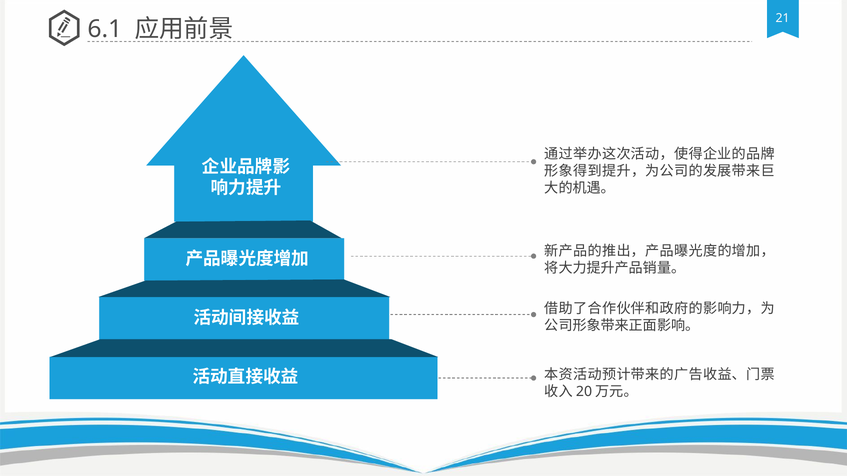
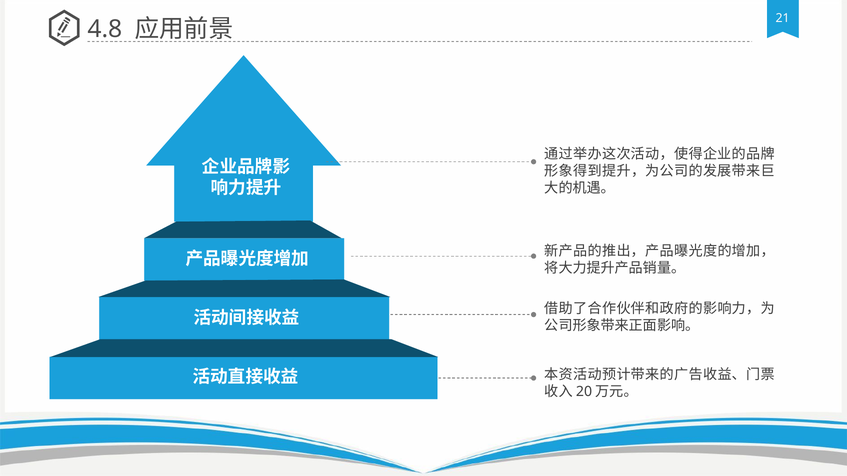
6.1: 6.1 -> 4.8
